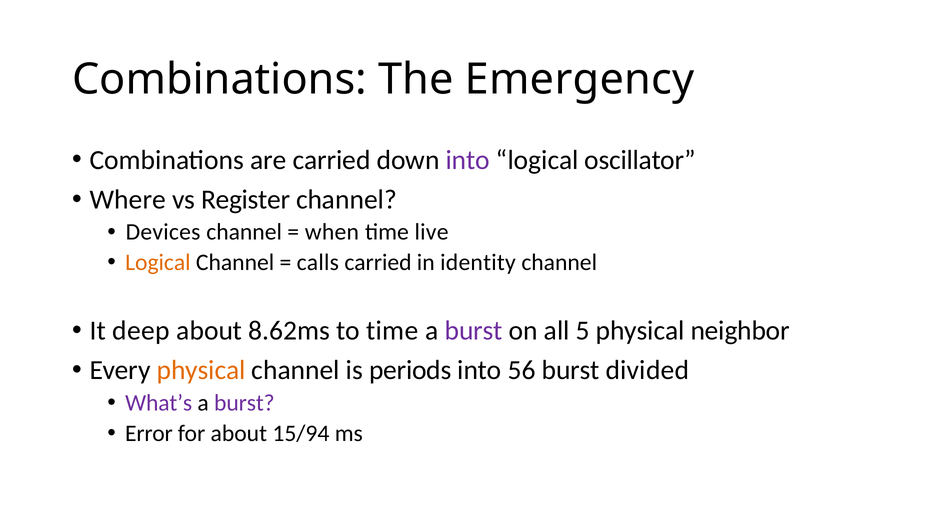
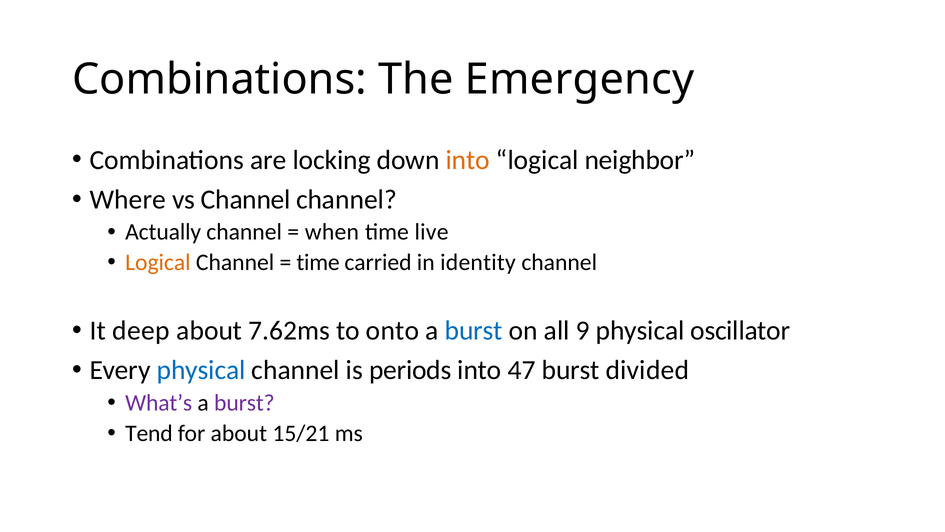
are carried: carried -> locking
into at (468, 160) colour: purple -> orange
oscillator: oscillator -> neighbor
vs Register: Register -> Channel
Devices: Devices -> Actually
calls at (318, 262): calls -> time
8.62ms: 8.62ms -> 7.62ms
to time: time -> onto
burst at (474, 330) colour: purple -> blue
5: 5 -> 9
neighbor: neighbor -> oscillator
physical at (201, 370) colour: orange -> blue
56: 56 -> 47
Error: Error -> Tend
15/94: 15/94 -> 15/21
